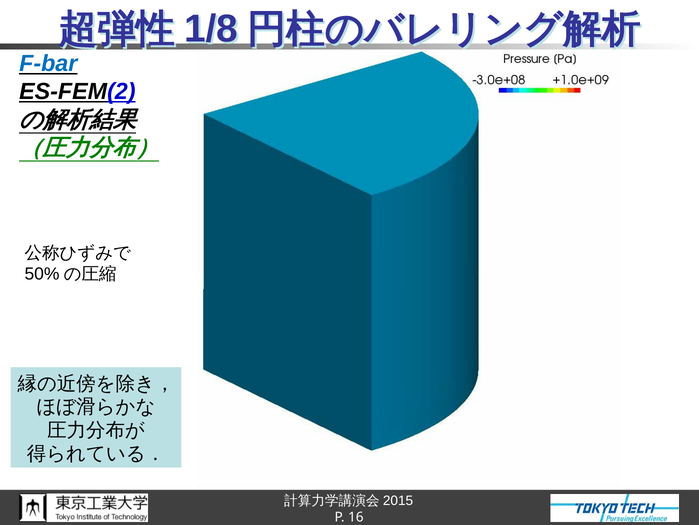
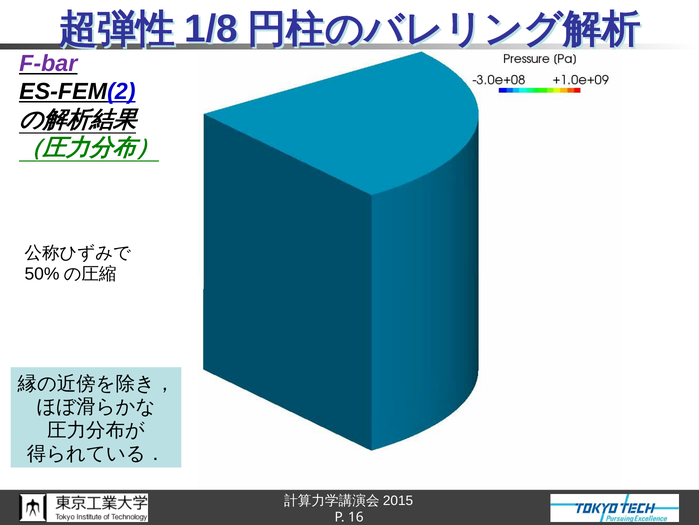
F-bar colour: blue -> purple
